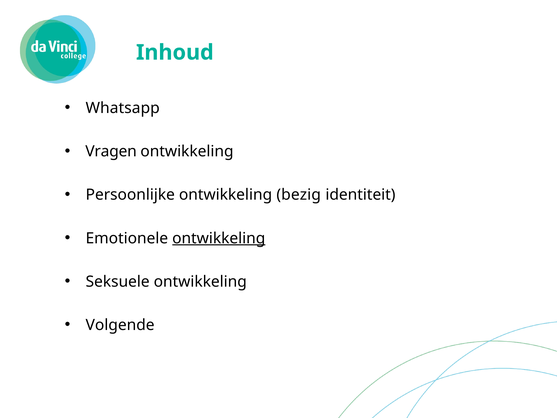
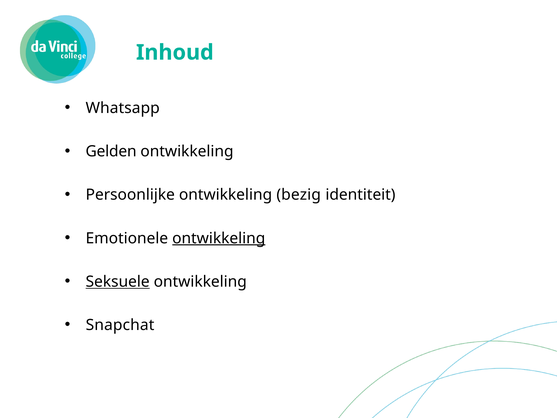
Vragen: Vragen -> Gelden
Seksuele underline: none -> present
Volgende: Volgende -> Snapchat
